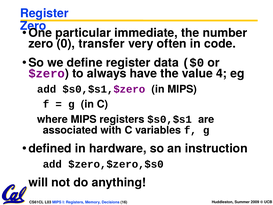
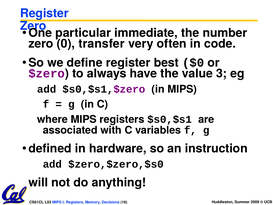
data: data -> best
4: 4 -> 3
